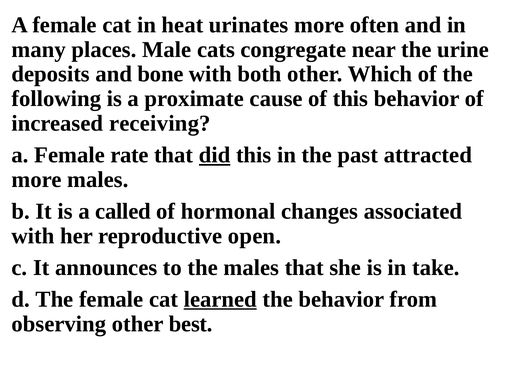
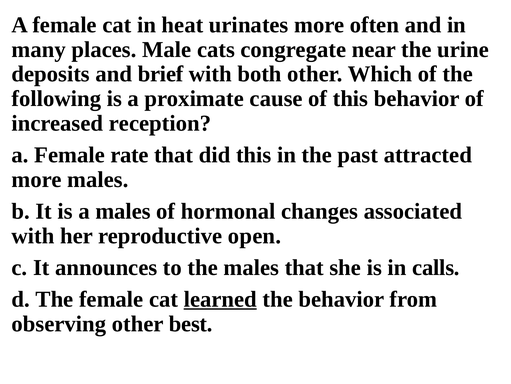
bone: bone -> brief
receiving: receiving -> reception
did underline: present -> none
a called: called -> males
take: take -> calls
